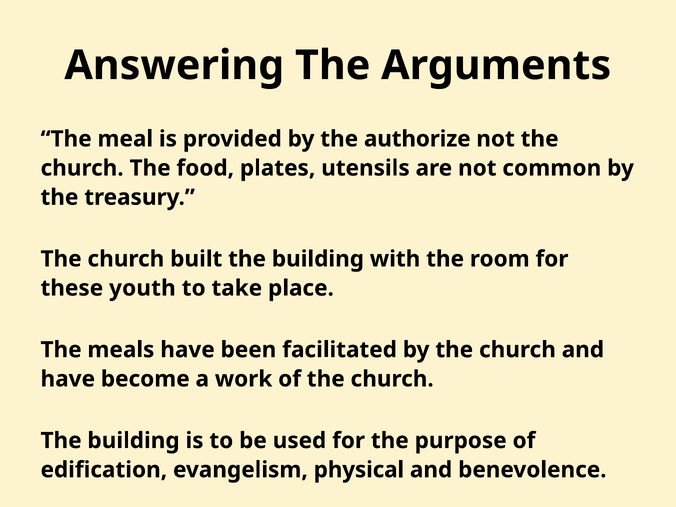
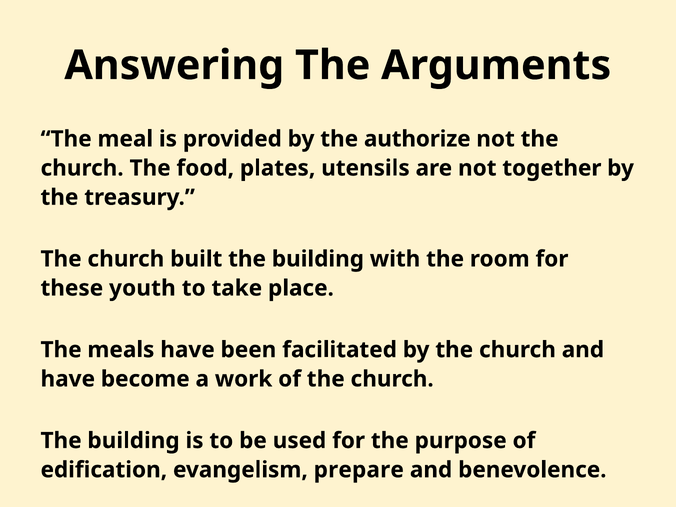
common: common -> together
physical: physical -> prepare
